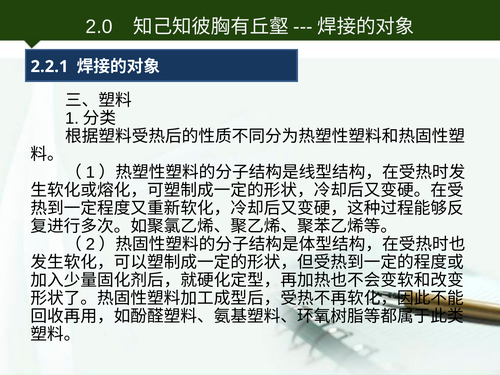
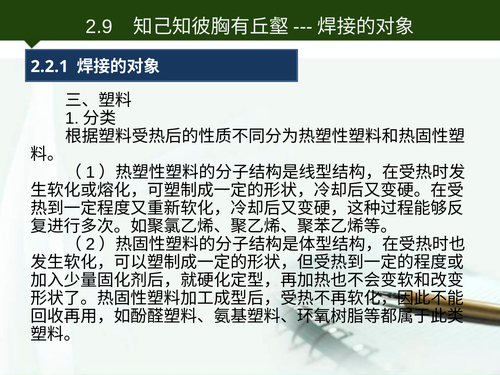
2.0: 2.0 -> 2.9
